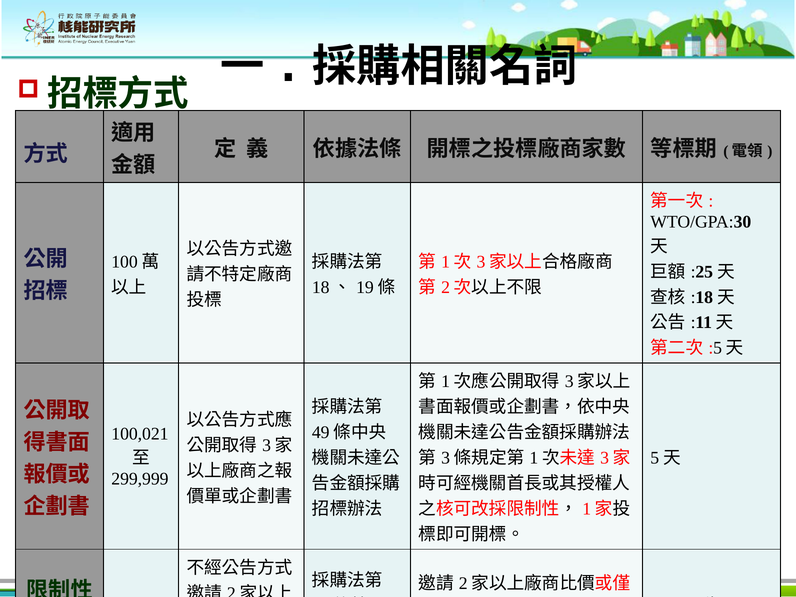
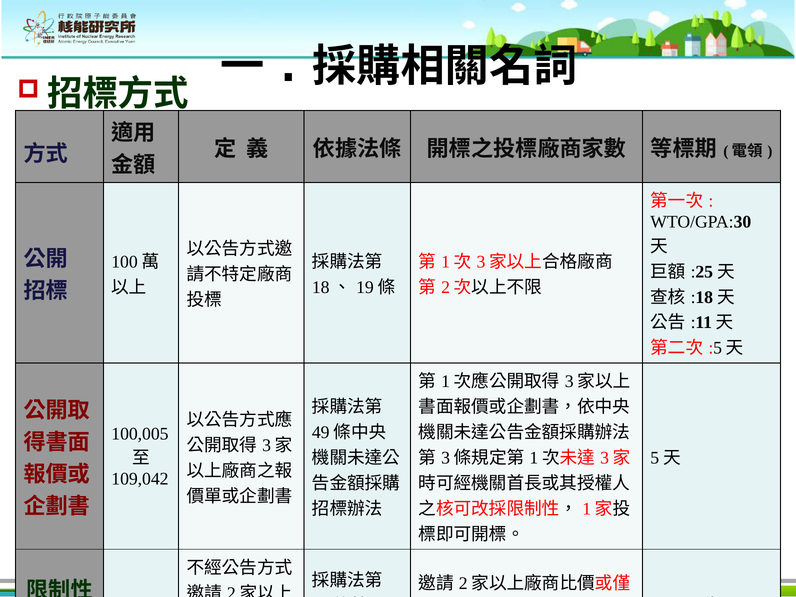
100,021: 100,021 -> 100,005
299,999: 299,999 -> 109,042
